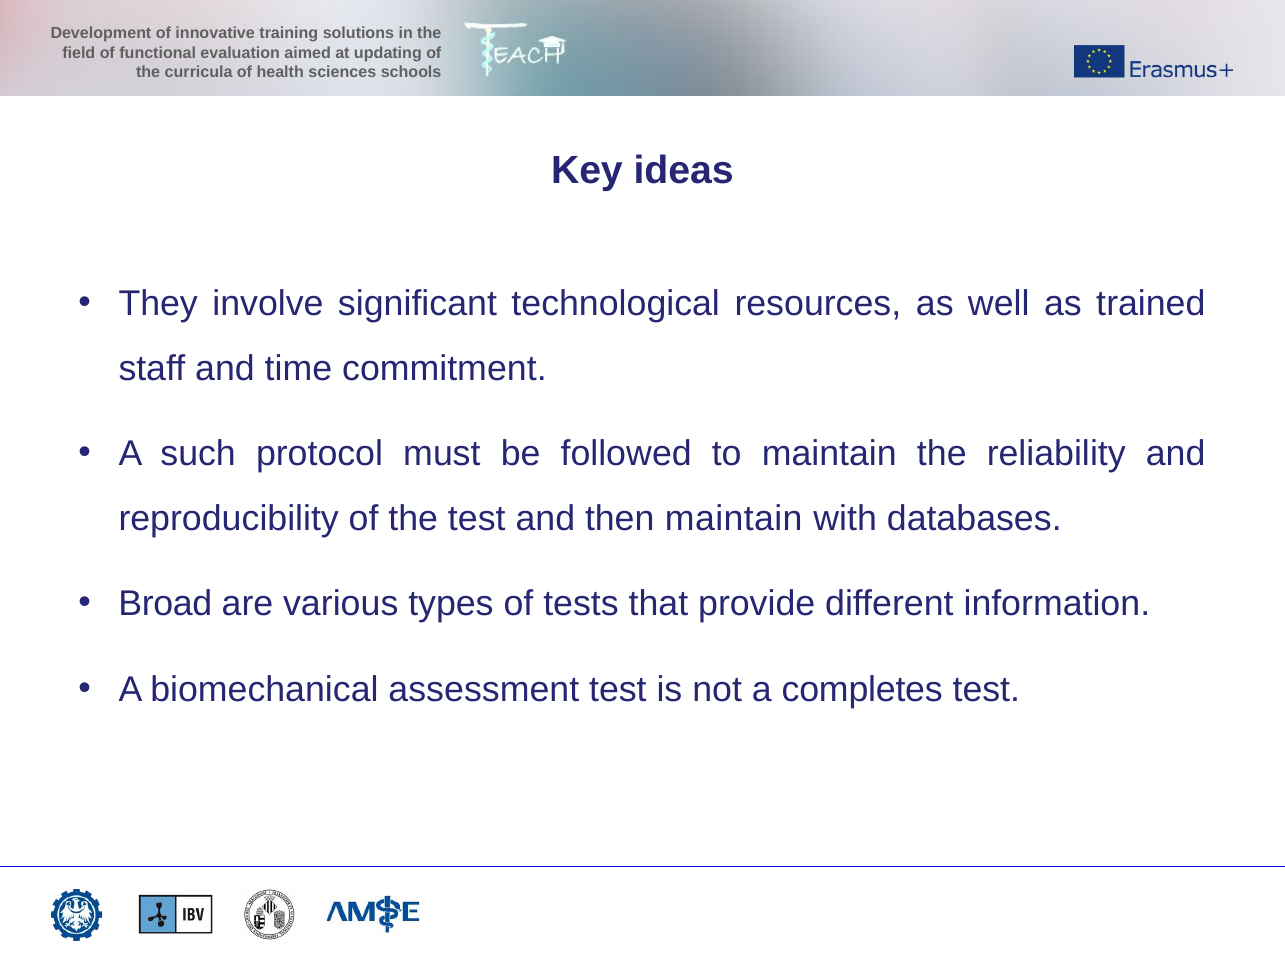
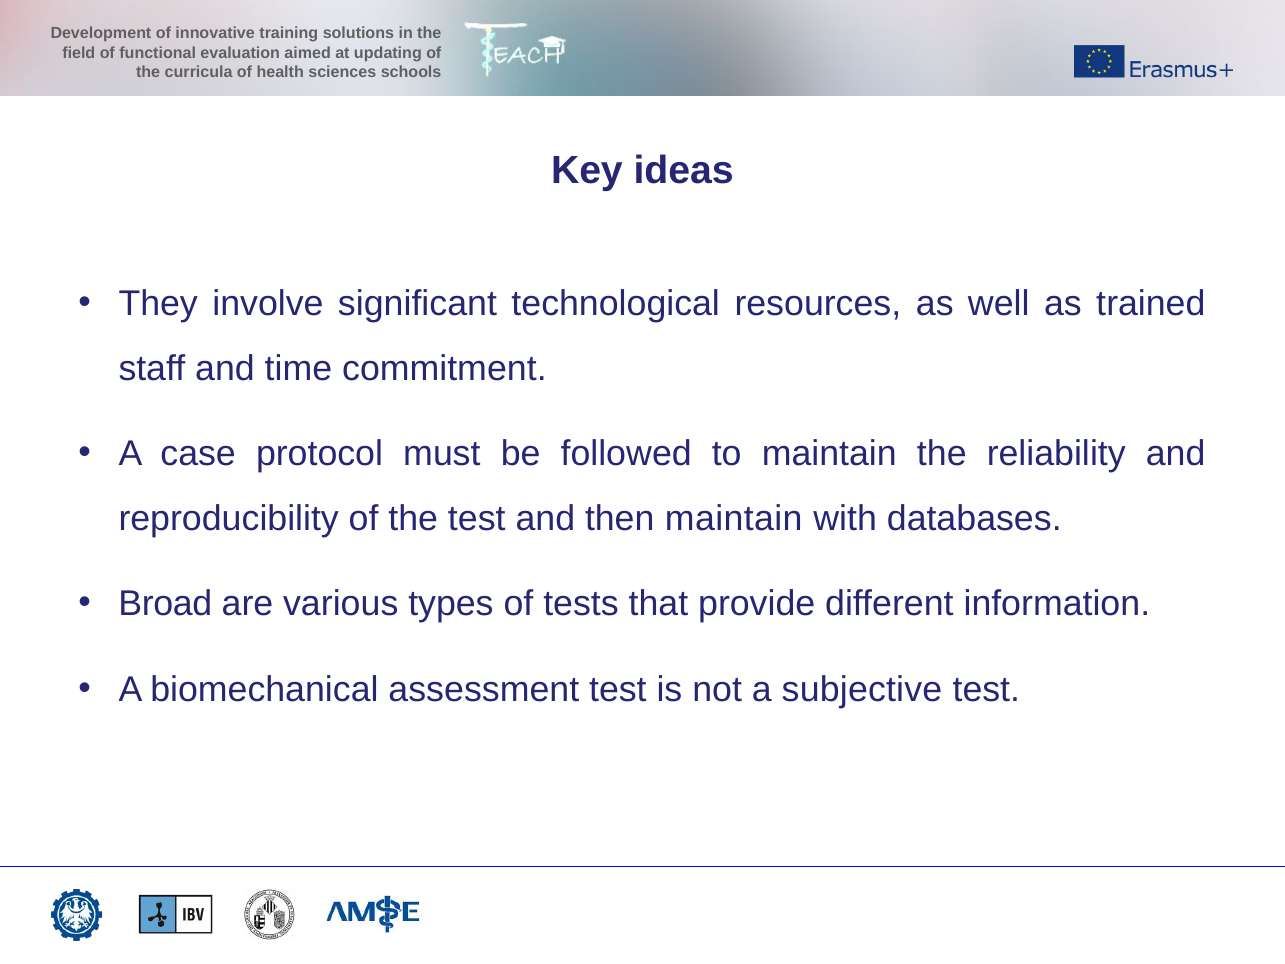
such: such -> case
completes: completes -> subjective
